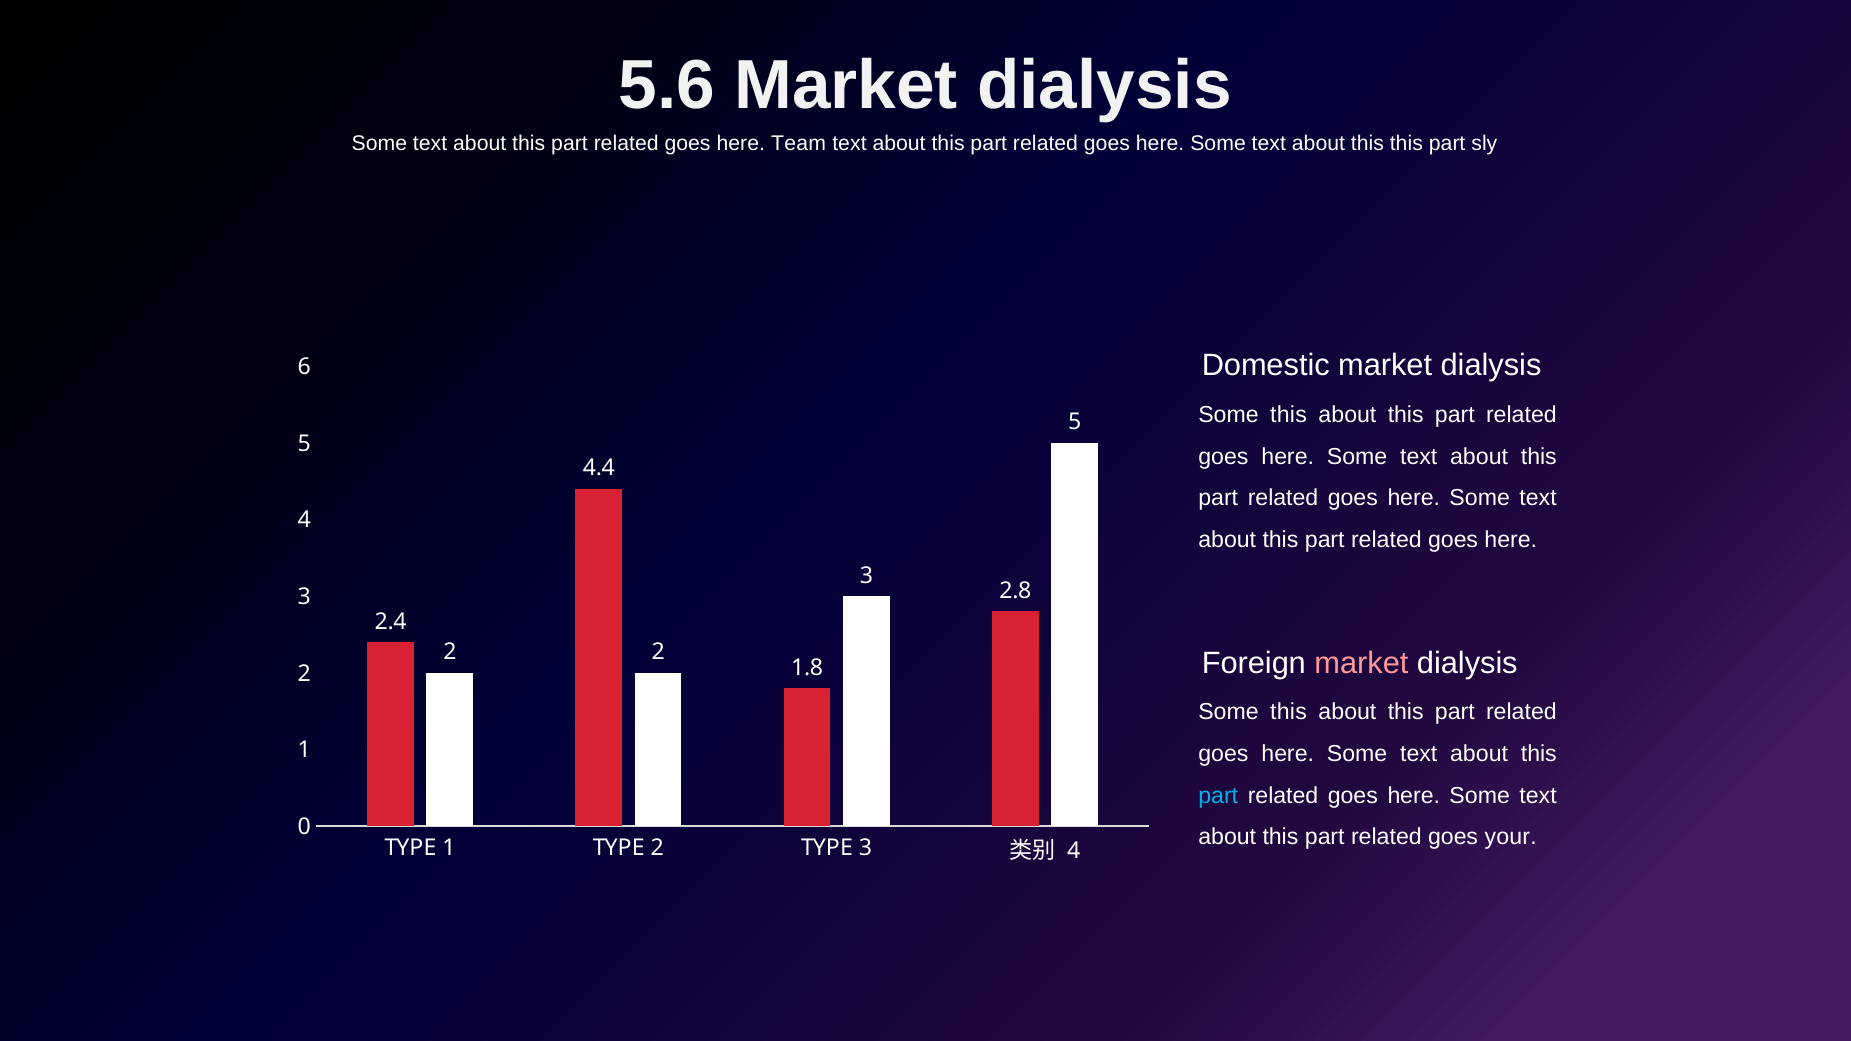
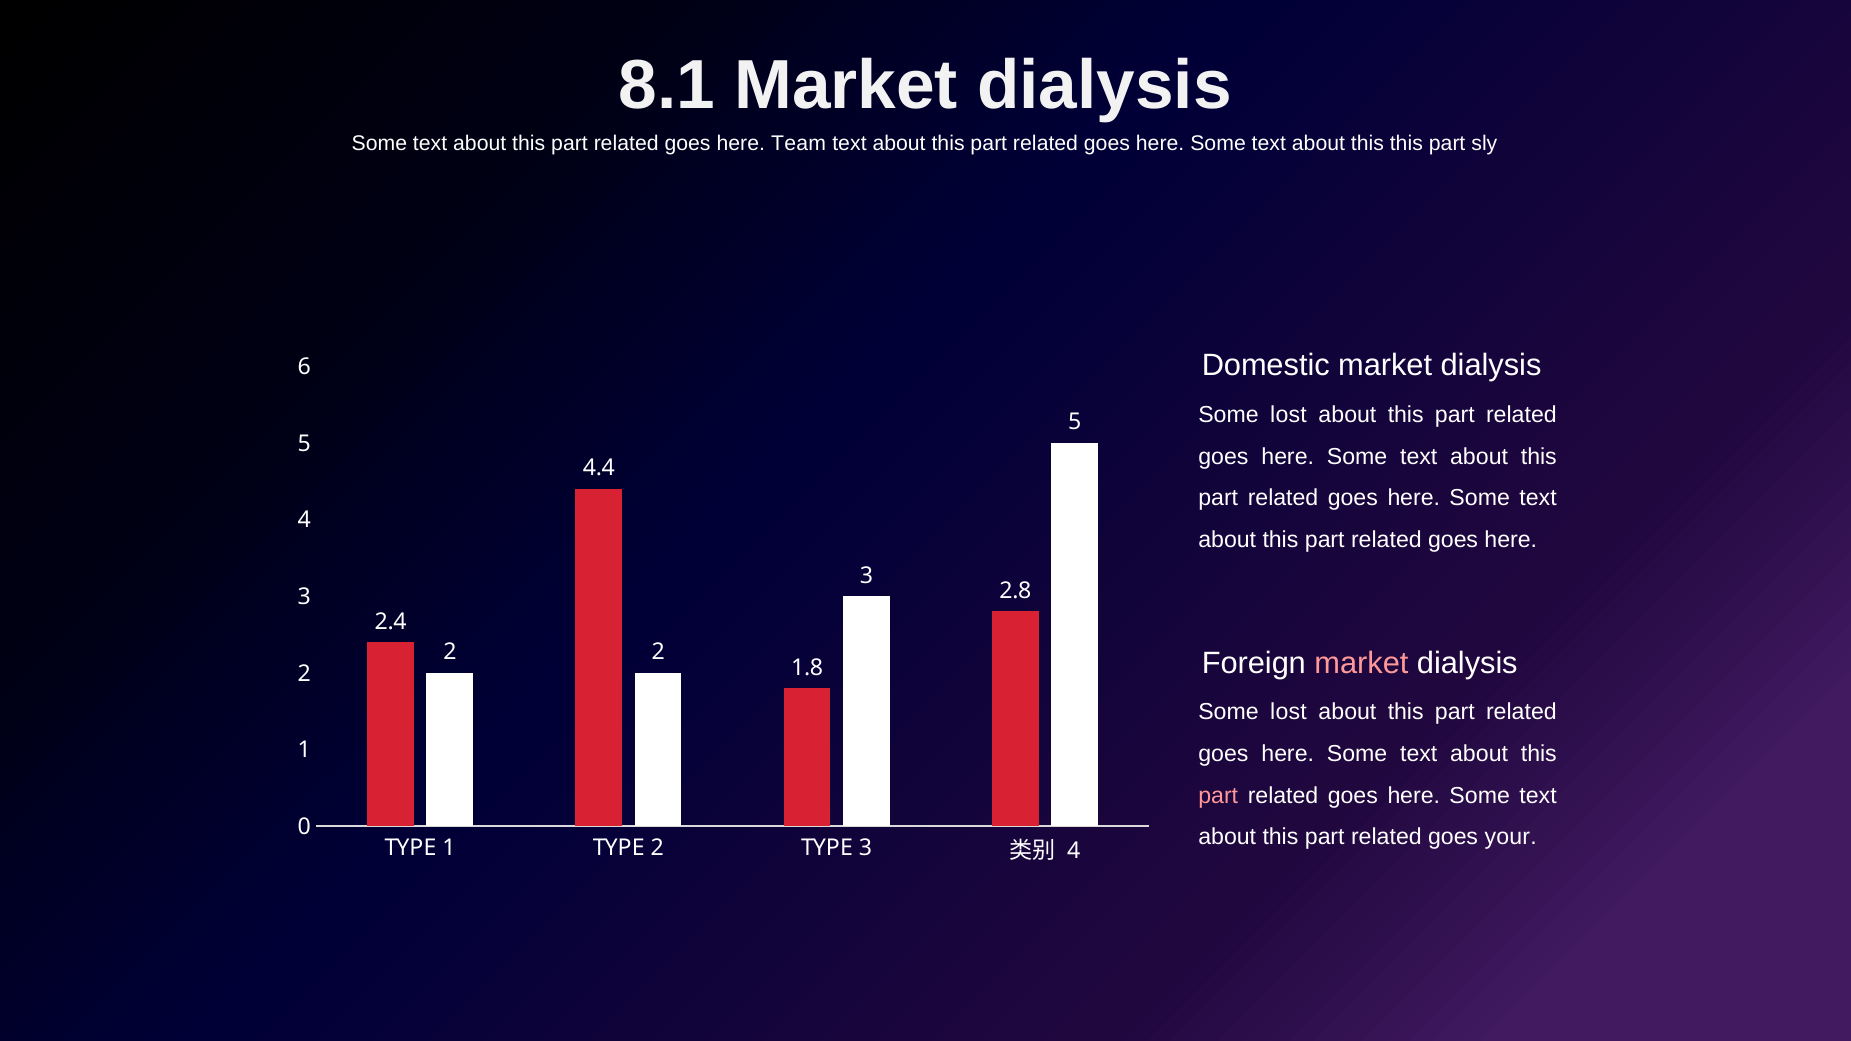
5.6: 5.6 -> 8.1
this at (1289, 415): this -> lost
this at (1289, 712): this -> lost
part at (1218, 796) colour: light blue -> pink
